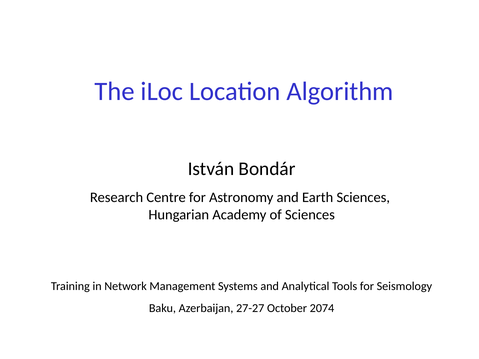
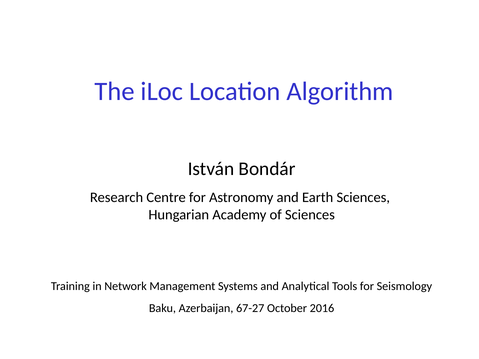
27-27: 27-27 -> 67-27
2074: 2074 -> 2016
